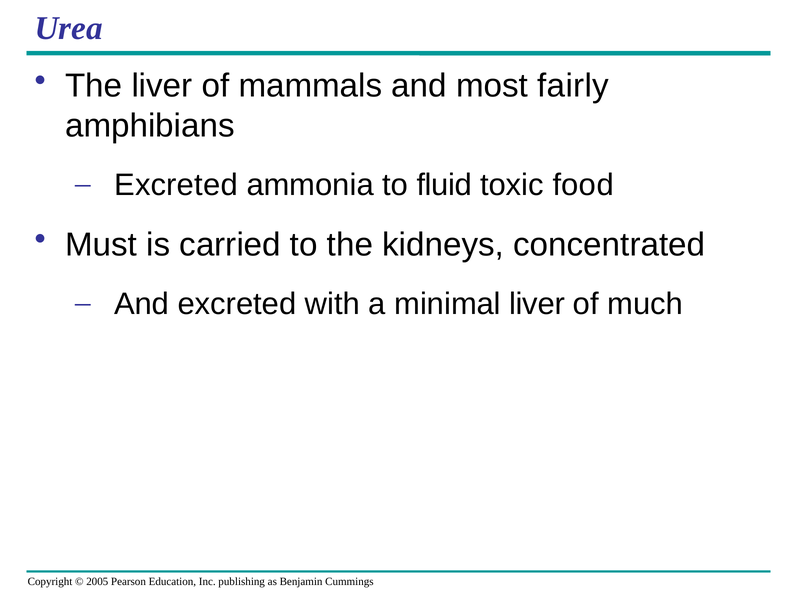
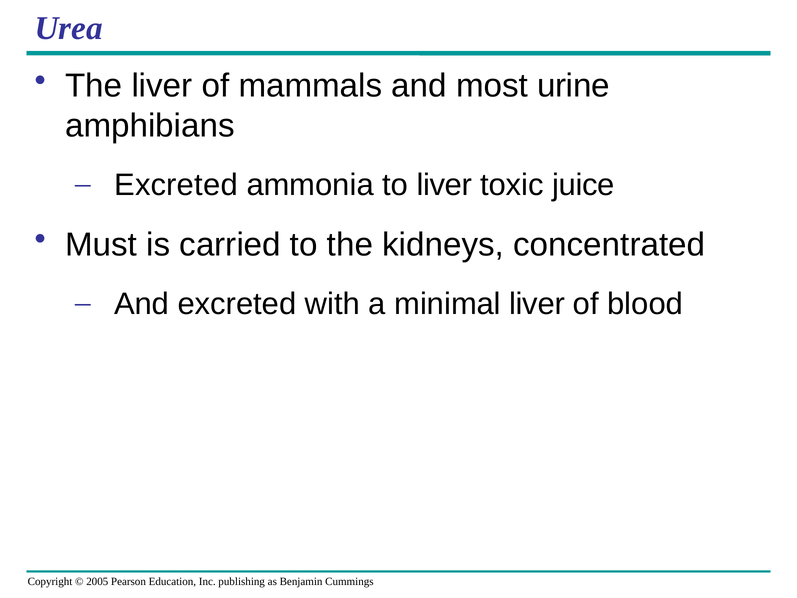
fairly: fairly -> urine
to fluid: fluid -> liver
food: food -> juice
much: much -> blood
